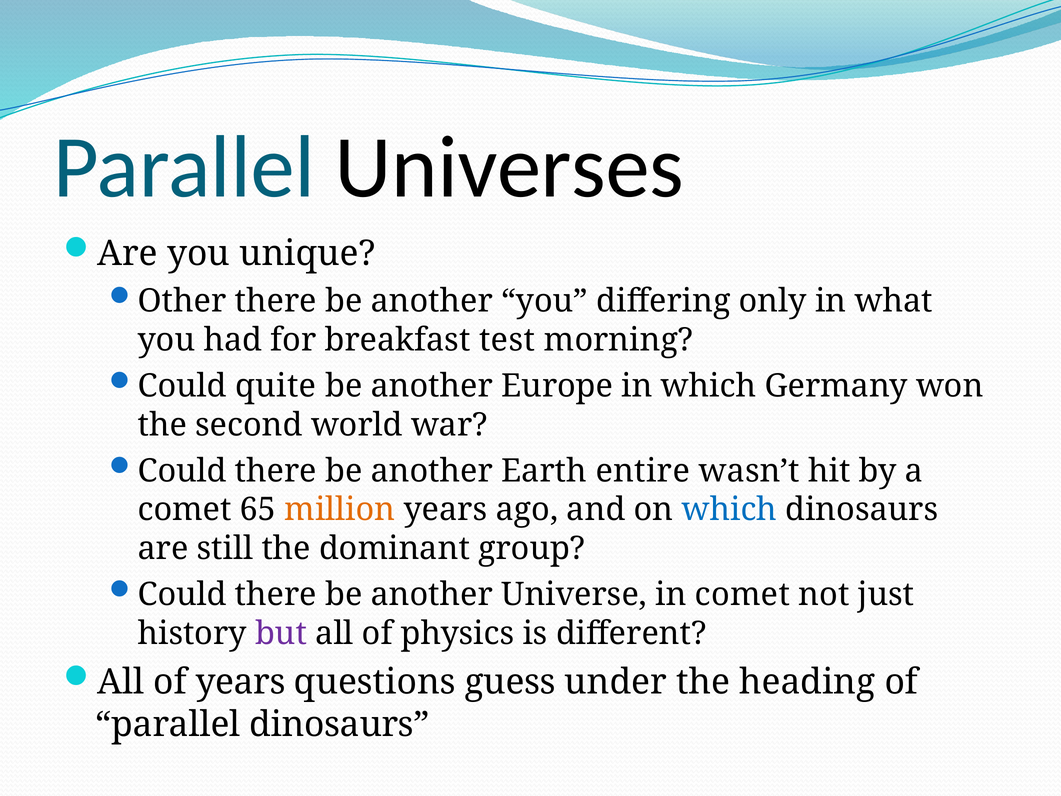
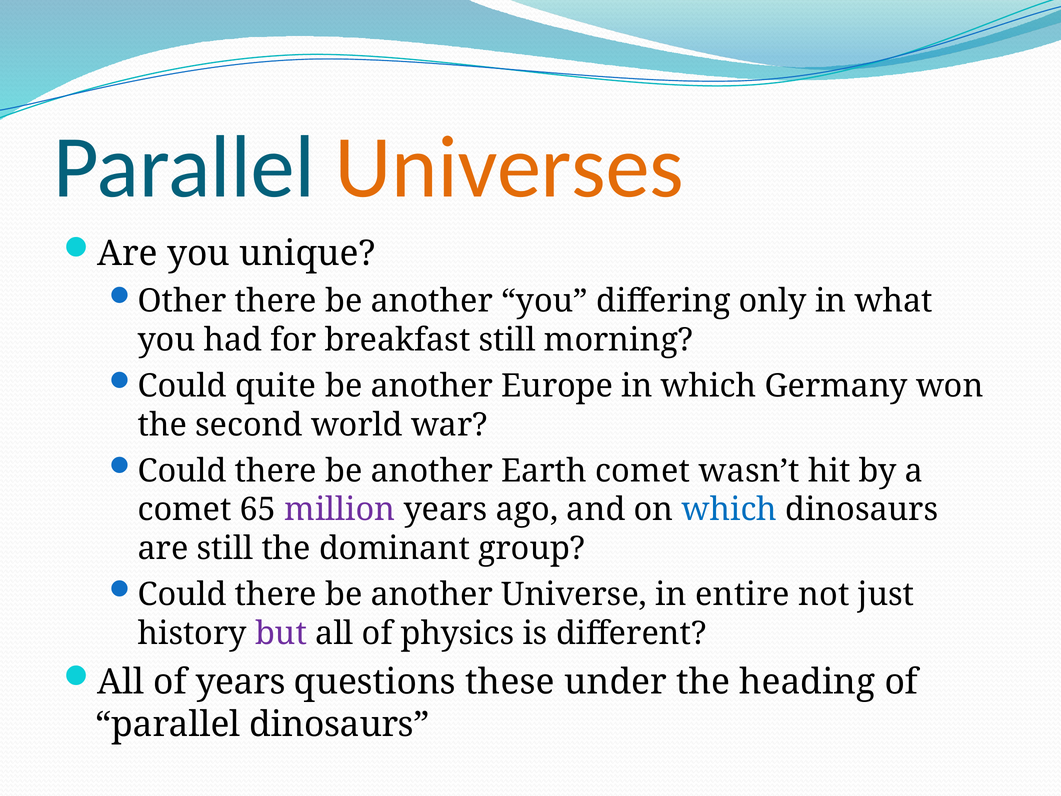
Universes colour: black -> orange
breakfast test: test -> still
Earth entire: entire -> comet
million colour: orange -> purple
in comet: comet -> entire
guess: guess -> these
